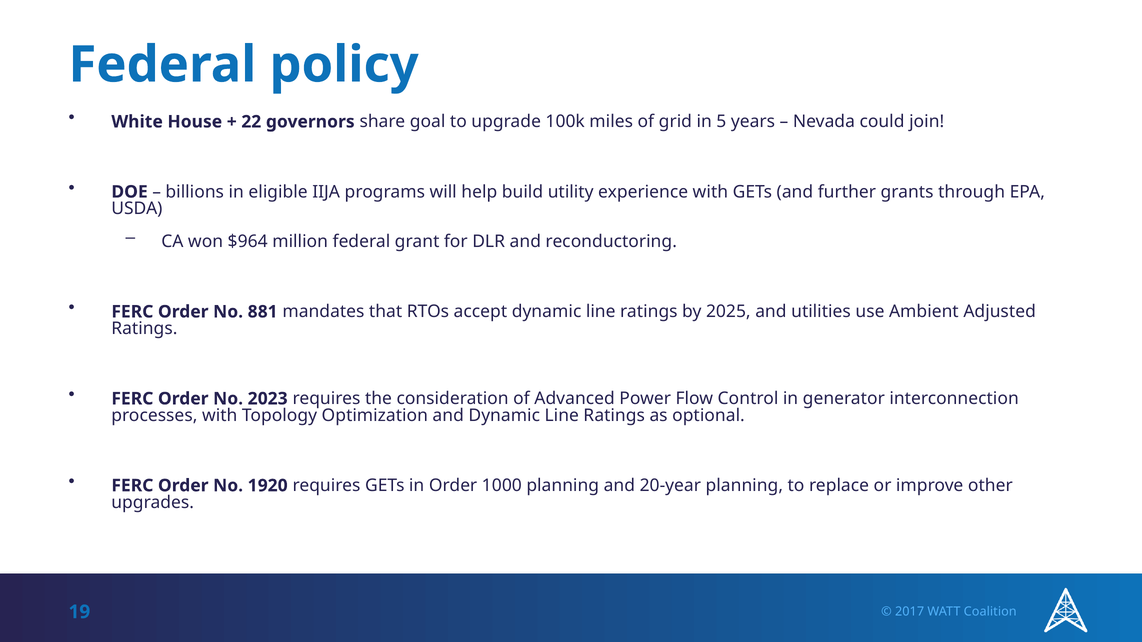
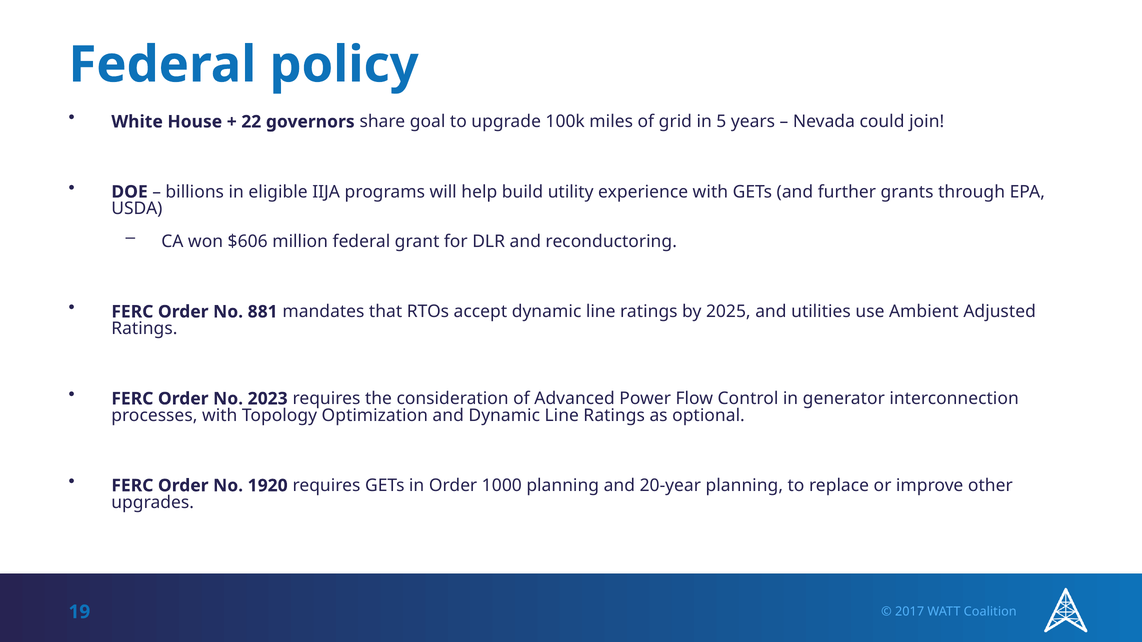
$964: $964 -> $606
